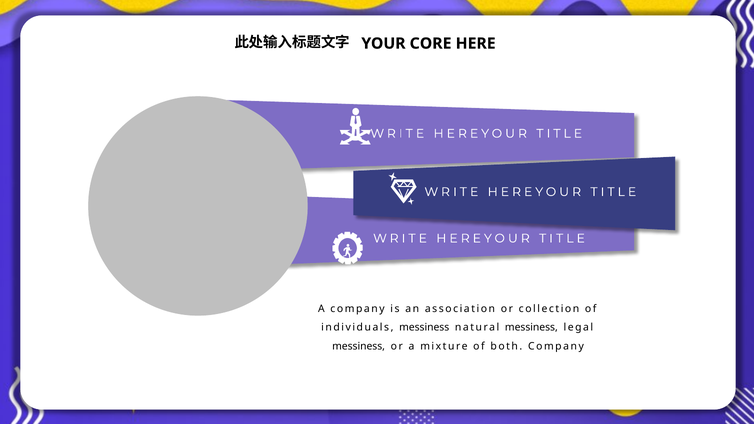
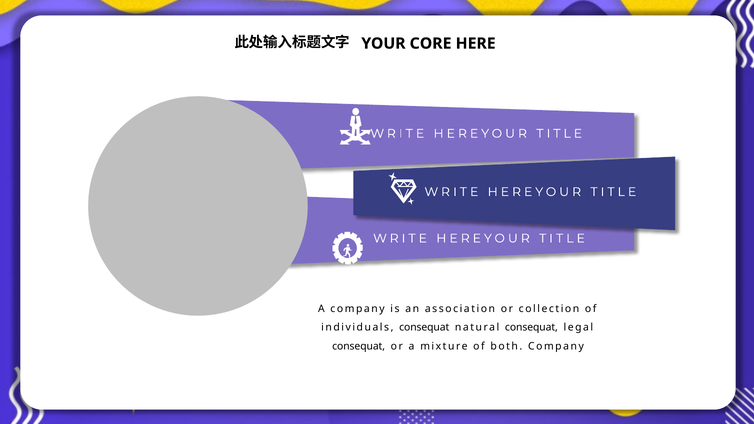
individuals messiness: messiness -> consequat
natural messiness: messiness -> consequat
messiness at (359, 346): messiness -> consequat
